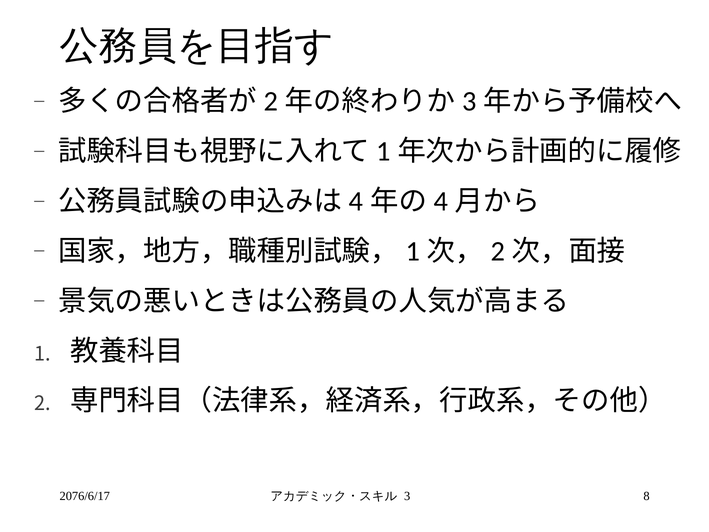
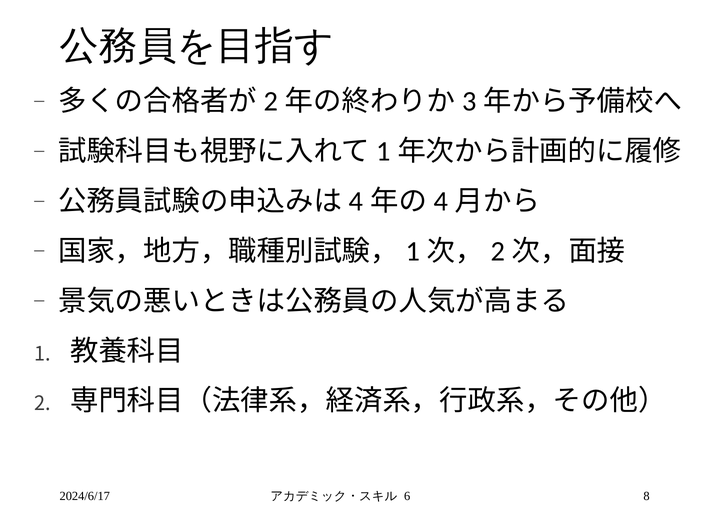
2076/6/17: 2076/6/17 -> 2024/6/17
3: 3 -> 6
